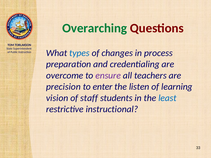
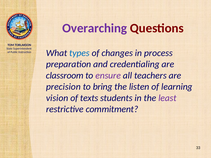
Overarching colour: green -> purple
overcome: overcome -> classroom
enter: enter -> bring
staff: staff -> texts
least colour: blue -> purple
instructional: instructional -> commitment
